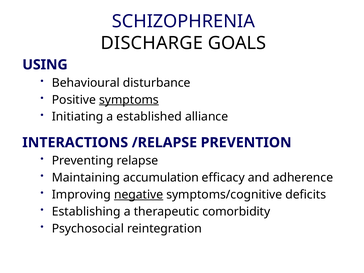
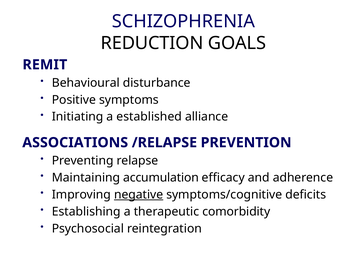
DISCHARGE: DISCHARGE -> REDUCTION
USING: USING -> REMIT
symptoms underline: present -> none
INTERACTIONS: INTERACTIONS -> ASSOCIATIONS
